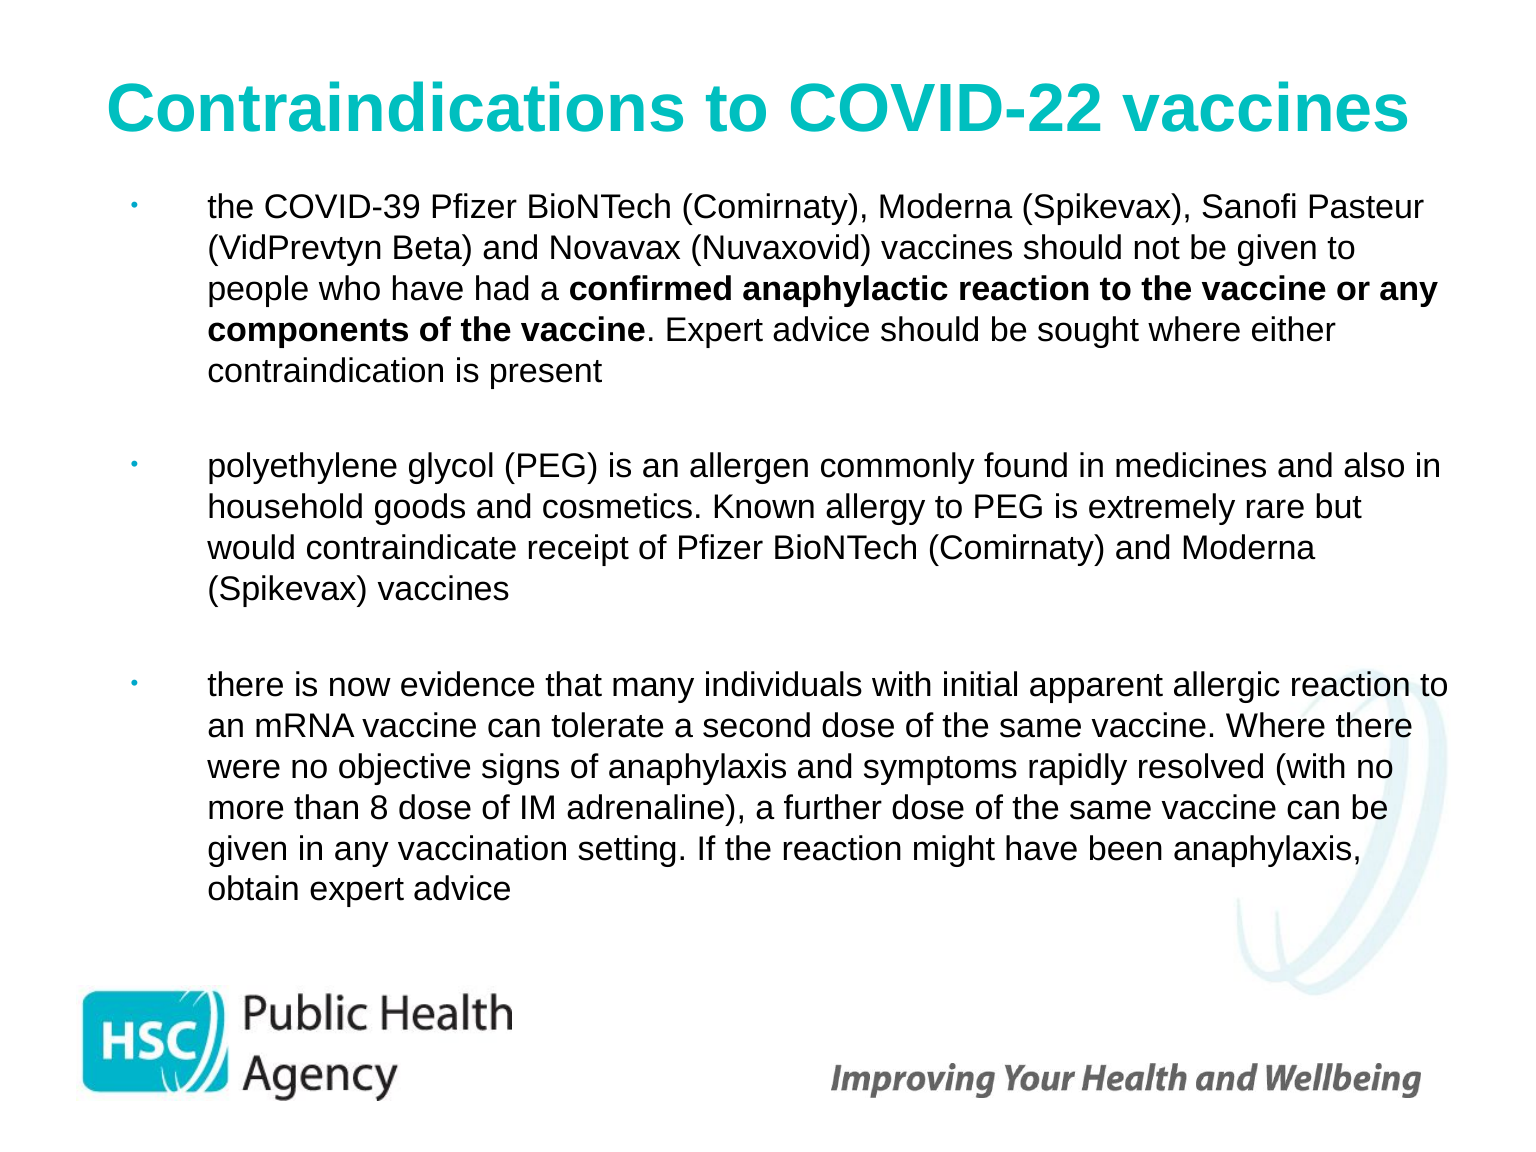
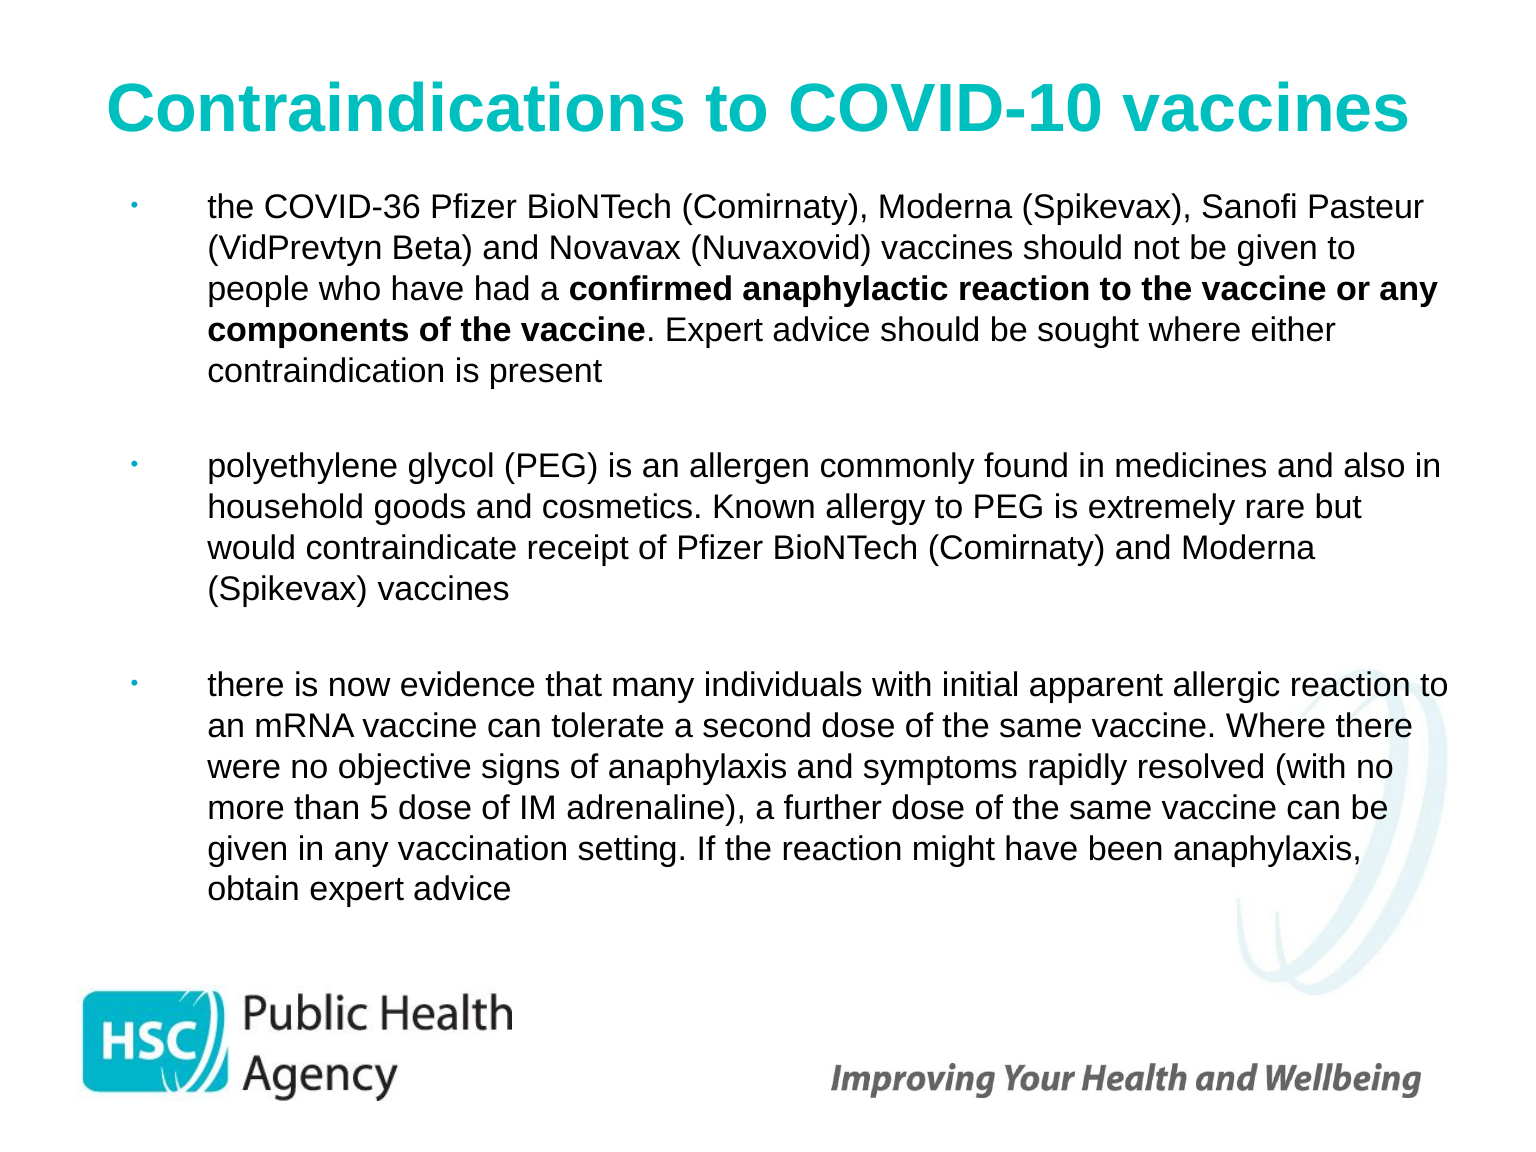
COVID-22: COVID-22 -> COVID-10
COVID-39: COVID-39 -> COVID-36
8: 8 -> 5
